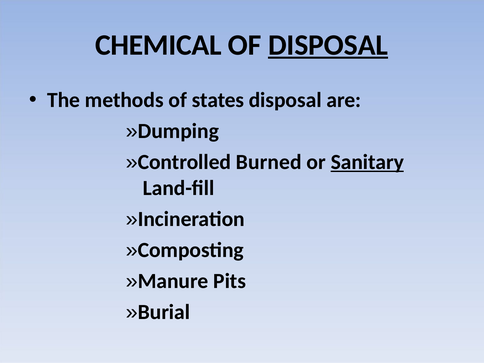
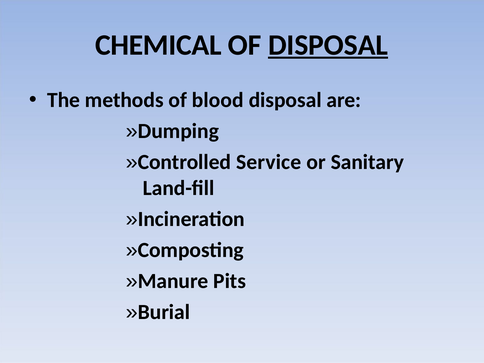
states: states -> blood
Burned: Burned -> Service
Sanitary underline: present -> none
